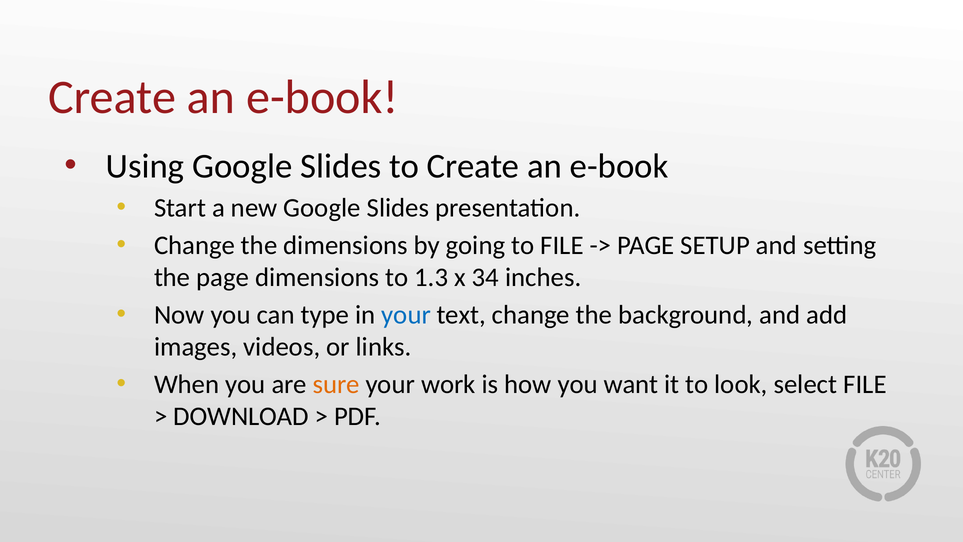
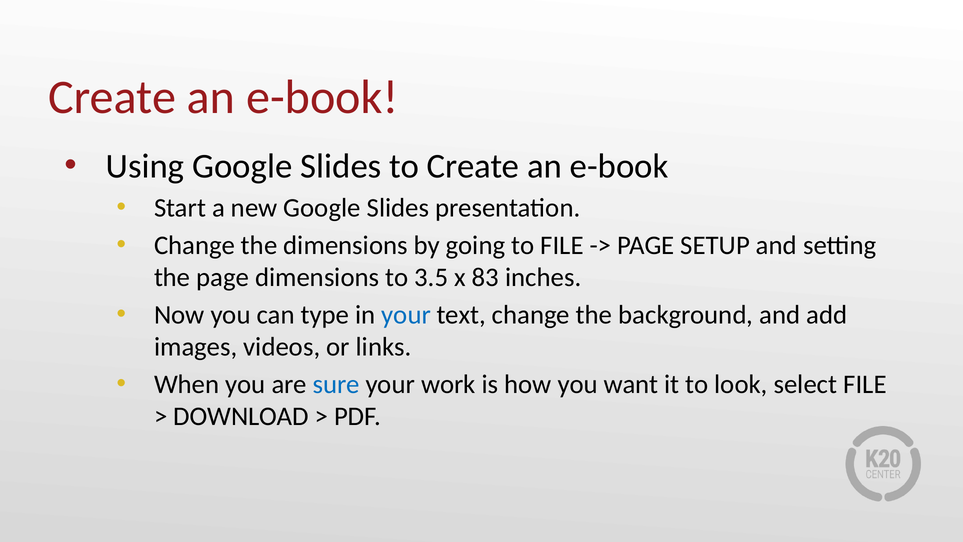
1.3: 1.3 -> 3.5
34: 34 -> 83
sure colour: orange -> blue
